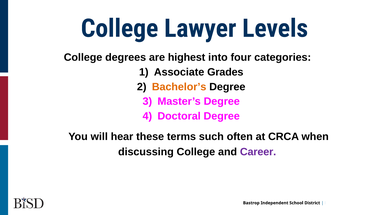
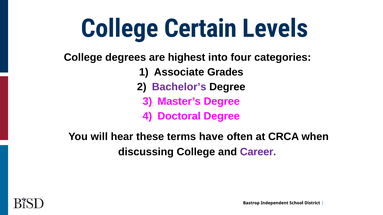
Lawyer: Lawyer -> Certain
Bachelor’s colour: orange -> purple
such: such -> have
